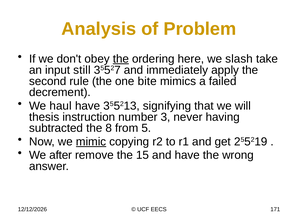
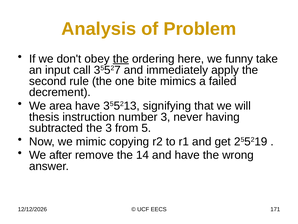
slash: slash -> funny
still: still -> call
haul: haul -> area
the 8: 8 -> 3
mimic underline: present -> none
15: 15 -> 14
